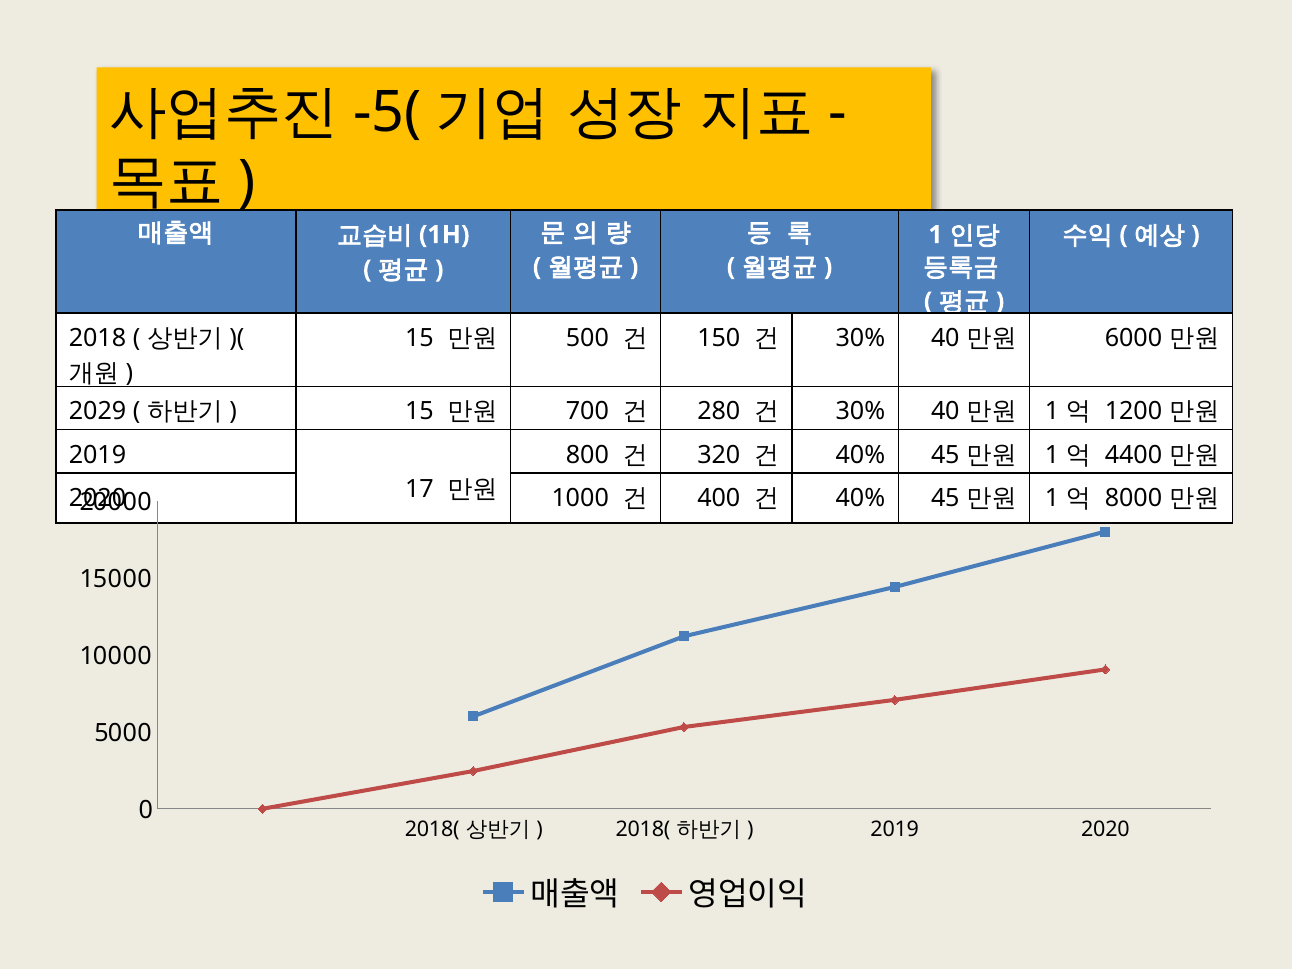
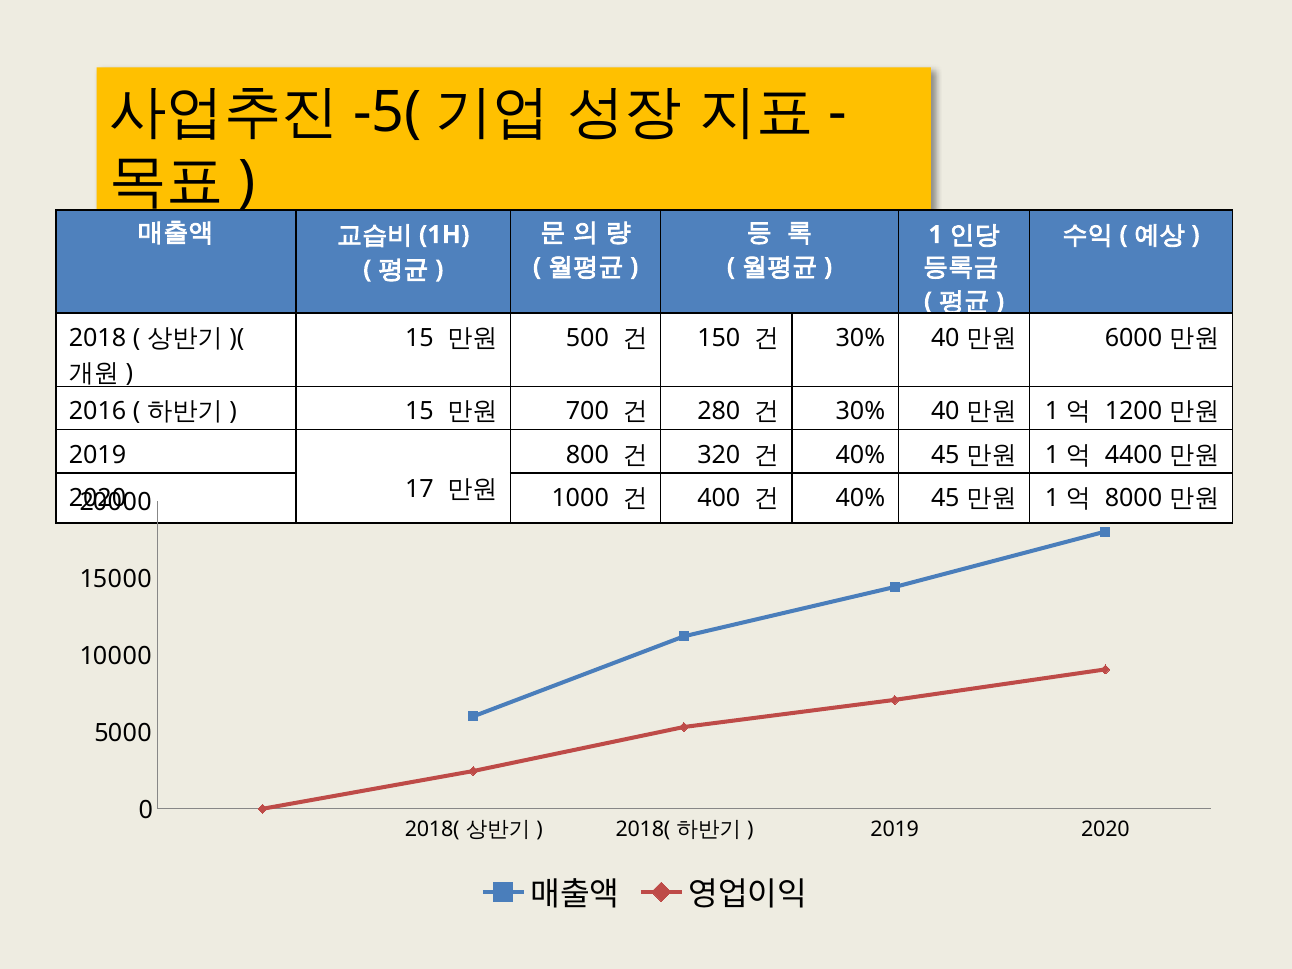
2029: 2029 -> 2016
